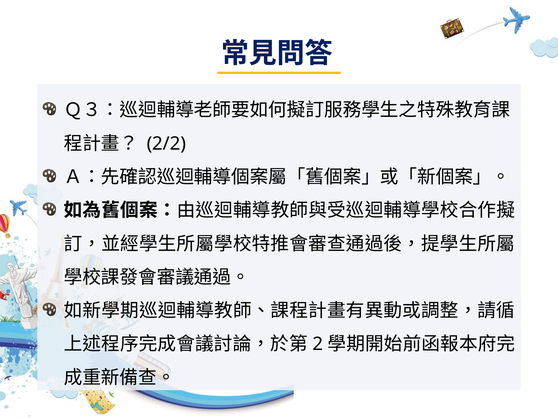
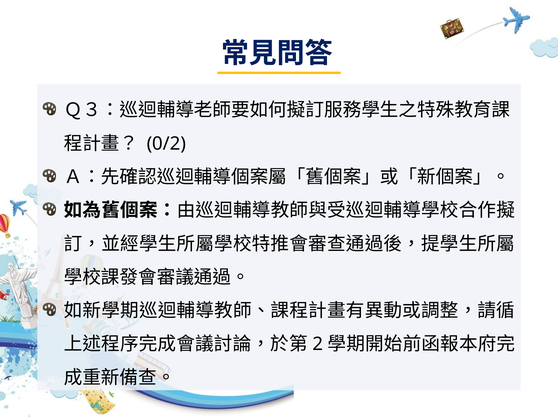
2/2: 2/2 -> 0/2
